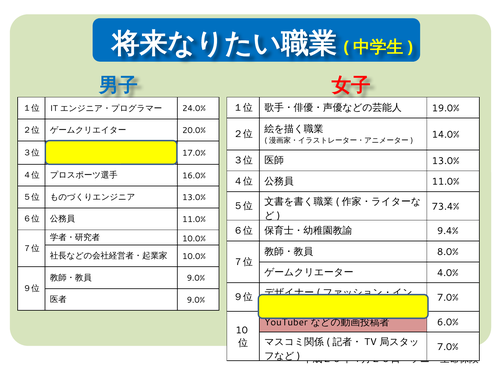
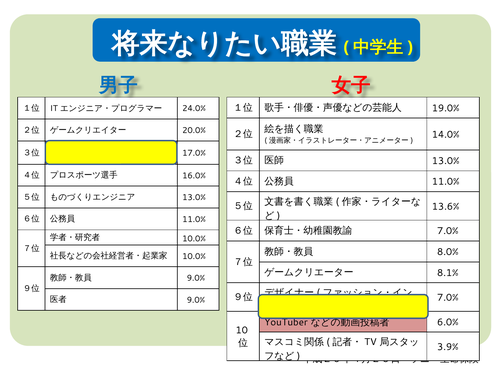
73.4%: 73.4% -> 13.6%
9.4% at (448, 231): 9.4% -> 7.0%
4.0%: 4.0% -> 8.1%
7.0% at (448, 347): 7.0% -> 3.9%
